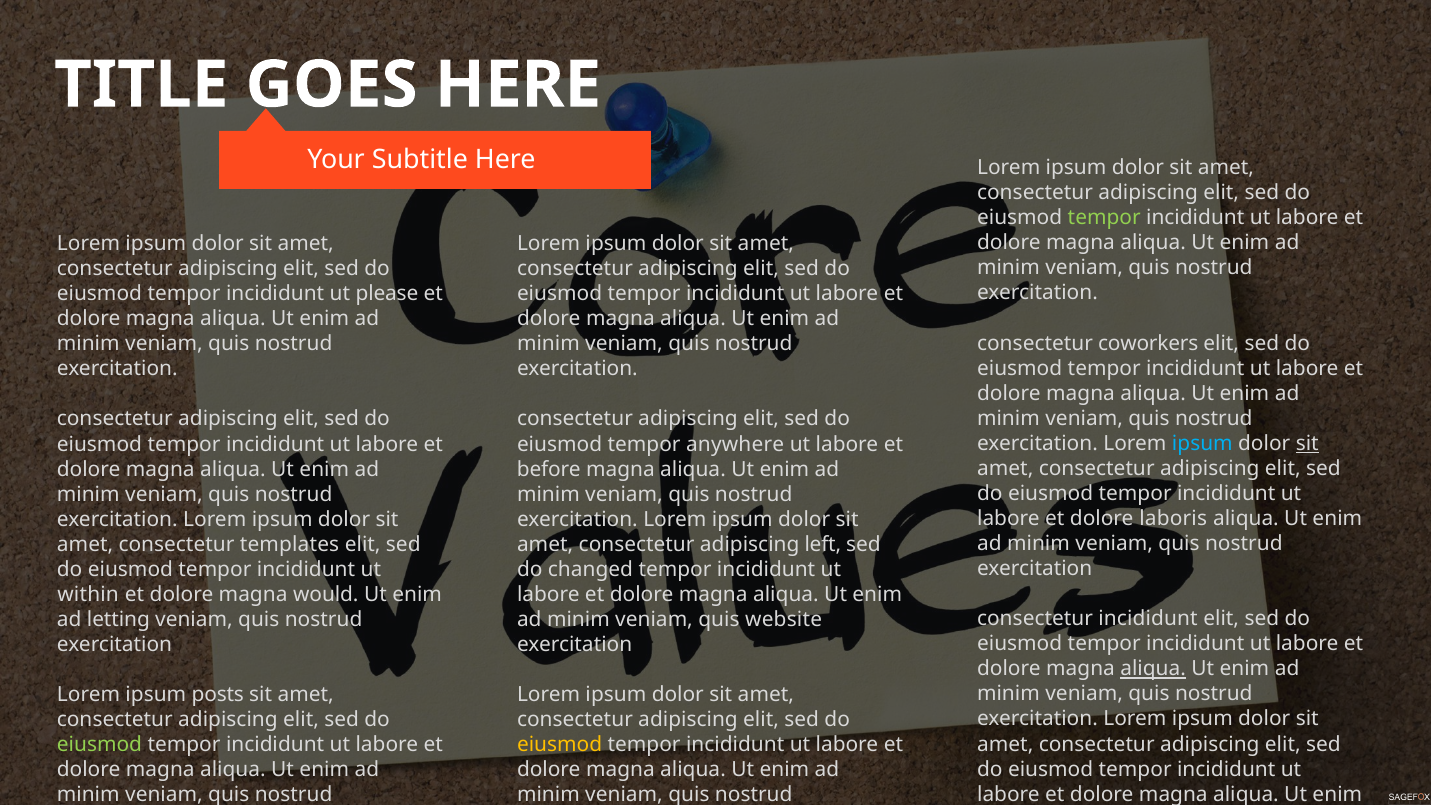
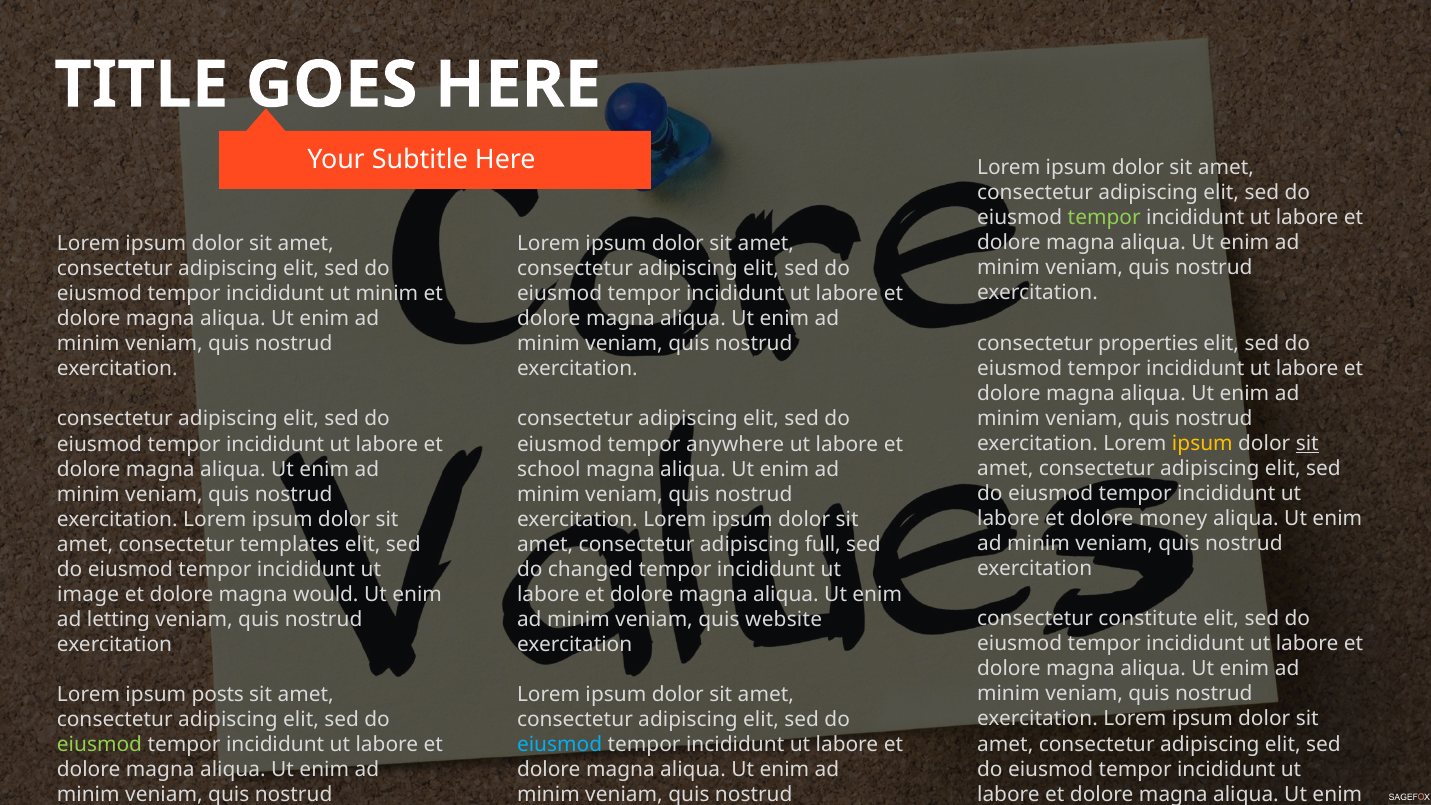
ut please: please -> minim
coworkers: coworkers -> properties
ipsum at (1202, 443) colour: light blue -> yellow
before: before -> school
laboris: laboris -> money
left: left -> full
within: within -> image
consectetur incididunt: incididunt -> constitute
aliqua at (1153, 669) underline: present -> none
eiusmod at (560, 745) colour: yellow -> light blue
